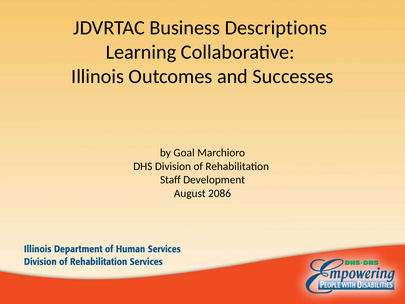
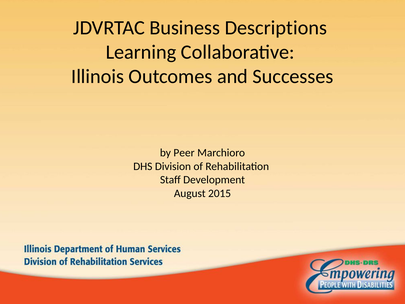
Goal: Goal -> Peer
2086: 2086 -> 2015
